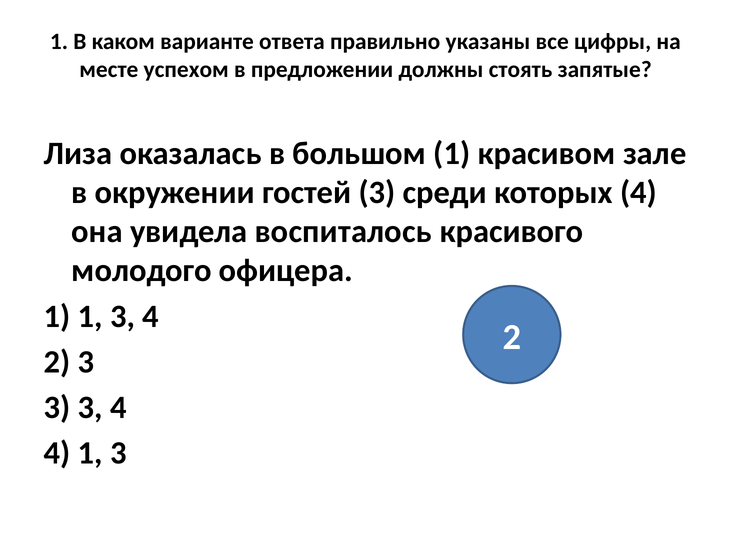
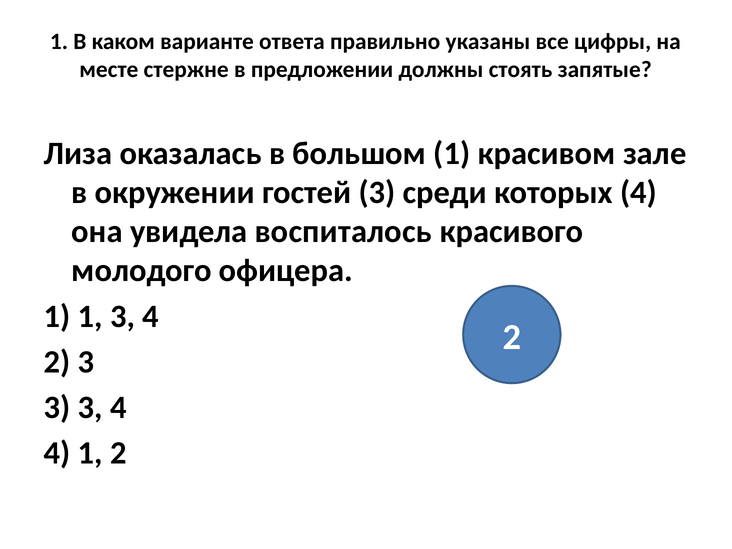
успехом: успехом -> стержне
4 1 3: 3 -> 2
